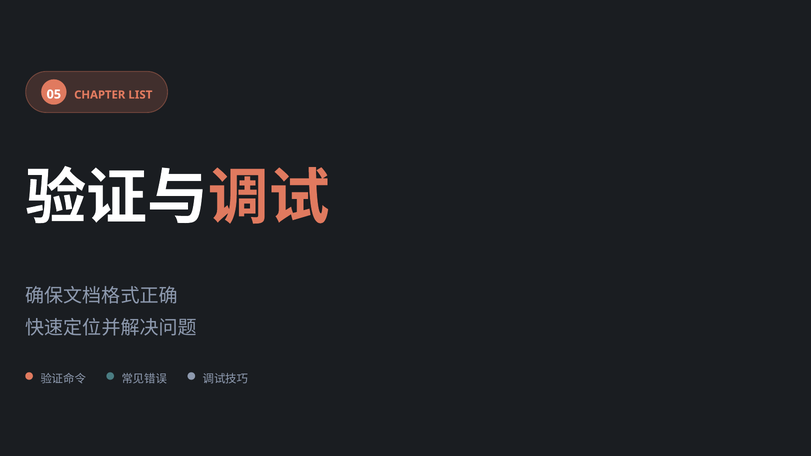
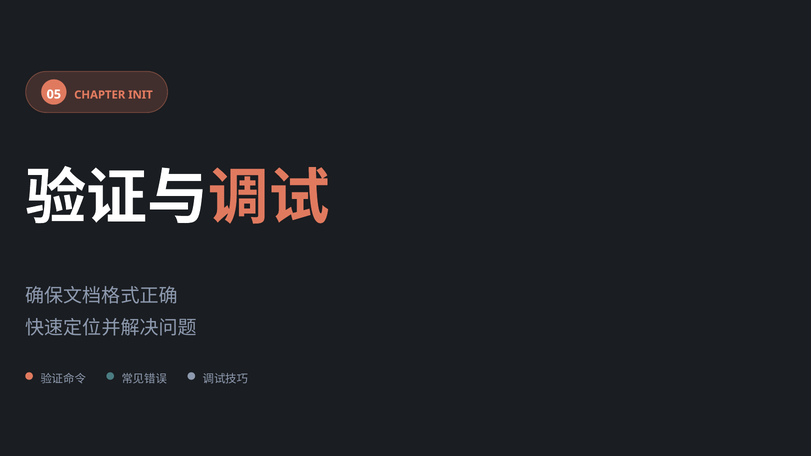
LIST: LIST -> INIT
